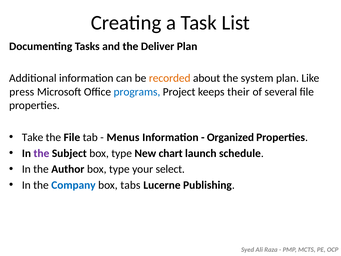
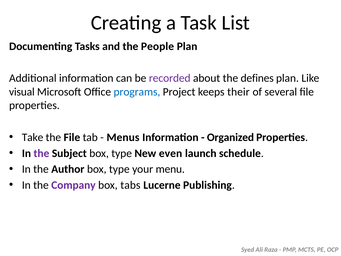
Deliver: Deliver -> People
recorded colour: orange -> purple
system: system -> defines
press: press -> visual
chart: chart -> even
select: select -> menu
Company colour: blue -> purple
